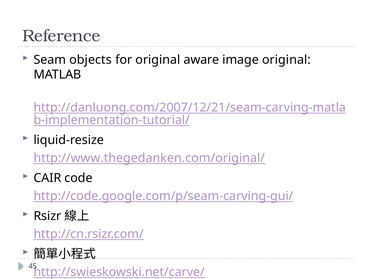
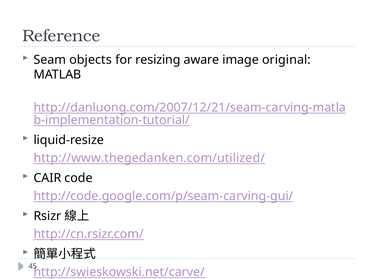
for original: original -> resizing
http://www.thegedanken.com/original/: http://www.thegedanken.com/original/ -> http://www.thegedanken.com/utilized/
